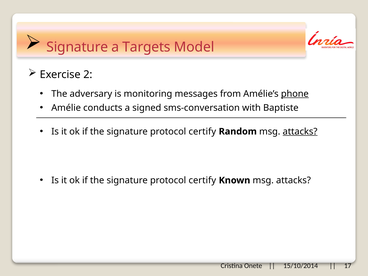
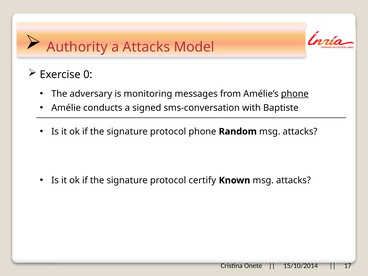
Signature at (77, 47): Signature -> Authority
a Targets: Targets -> Attacks
2: 2 -> 0
certify at (202, 131): certify -> phone
attacks at (300, 131) underline: present -> none
